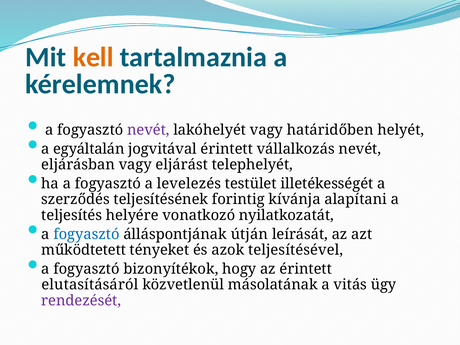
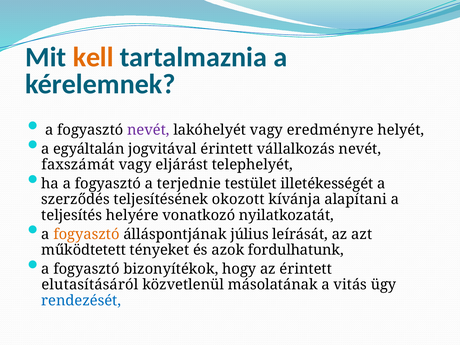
határidőben: határidőben -> eredményre
eljárásban: eljárásban -> faxszámát
levelezés: levelezés -> terjednie
forintig: forintig -> okozott
fogyasztó at (86, 234) colour: blue -> orange
útján: útján -> július
teljesítésével: teljesítésével -> fordulhatunk
rendezését colour: purple -> blue
